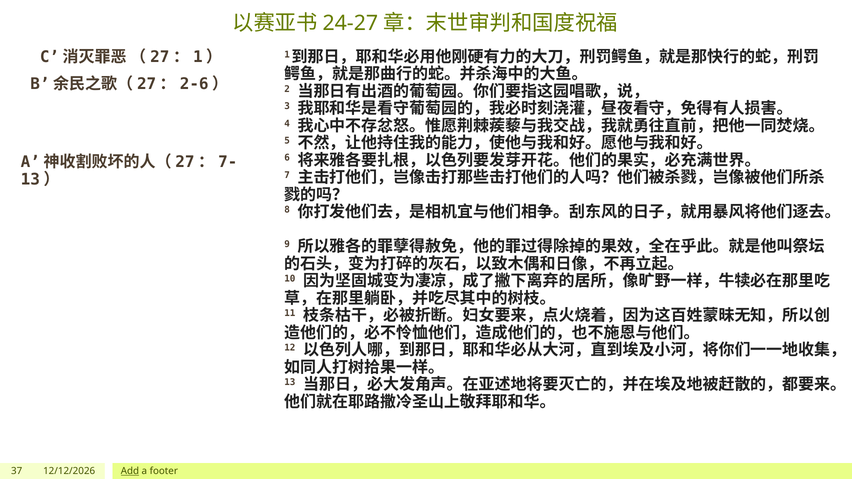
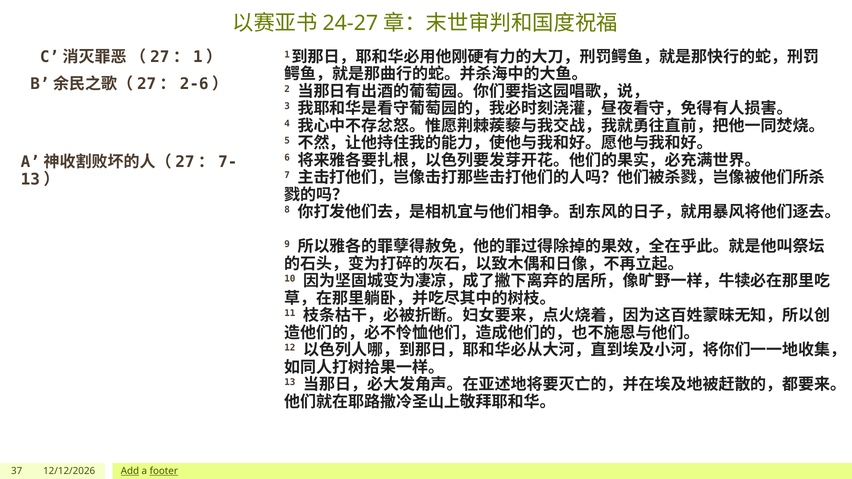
footer underline: none -> present
